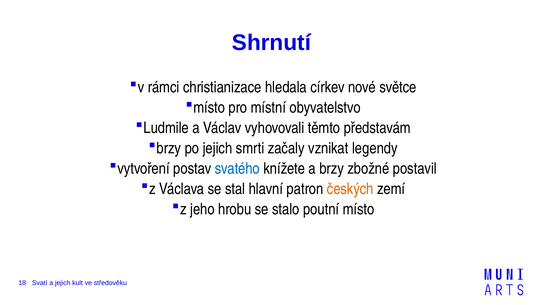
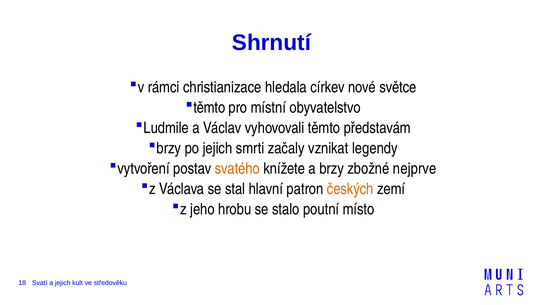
místo at (209, 108): místo -> těmto
svatého colour: blue -> orange
postavil: postavil -> nejprve
